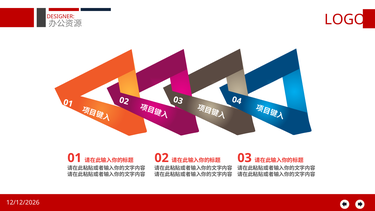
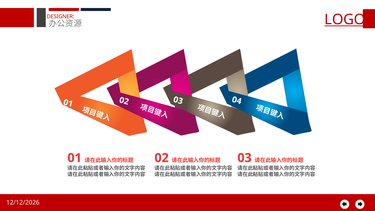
LOGO underline: none -> present
